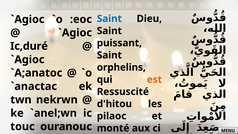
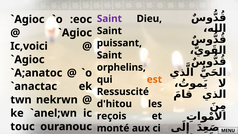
Saint at (109, 19) colour: blue -> purple
Ic,duré: Ic,duré -> Ic,voici
pilaoc: pilaoc -> reçois
